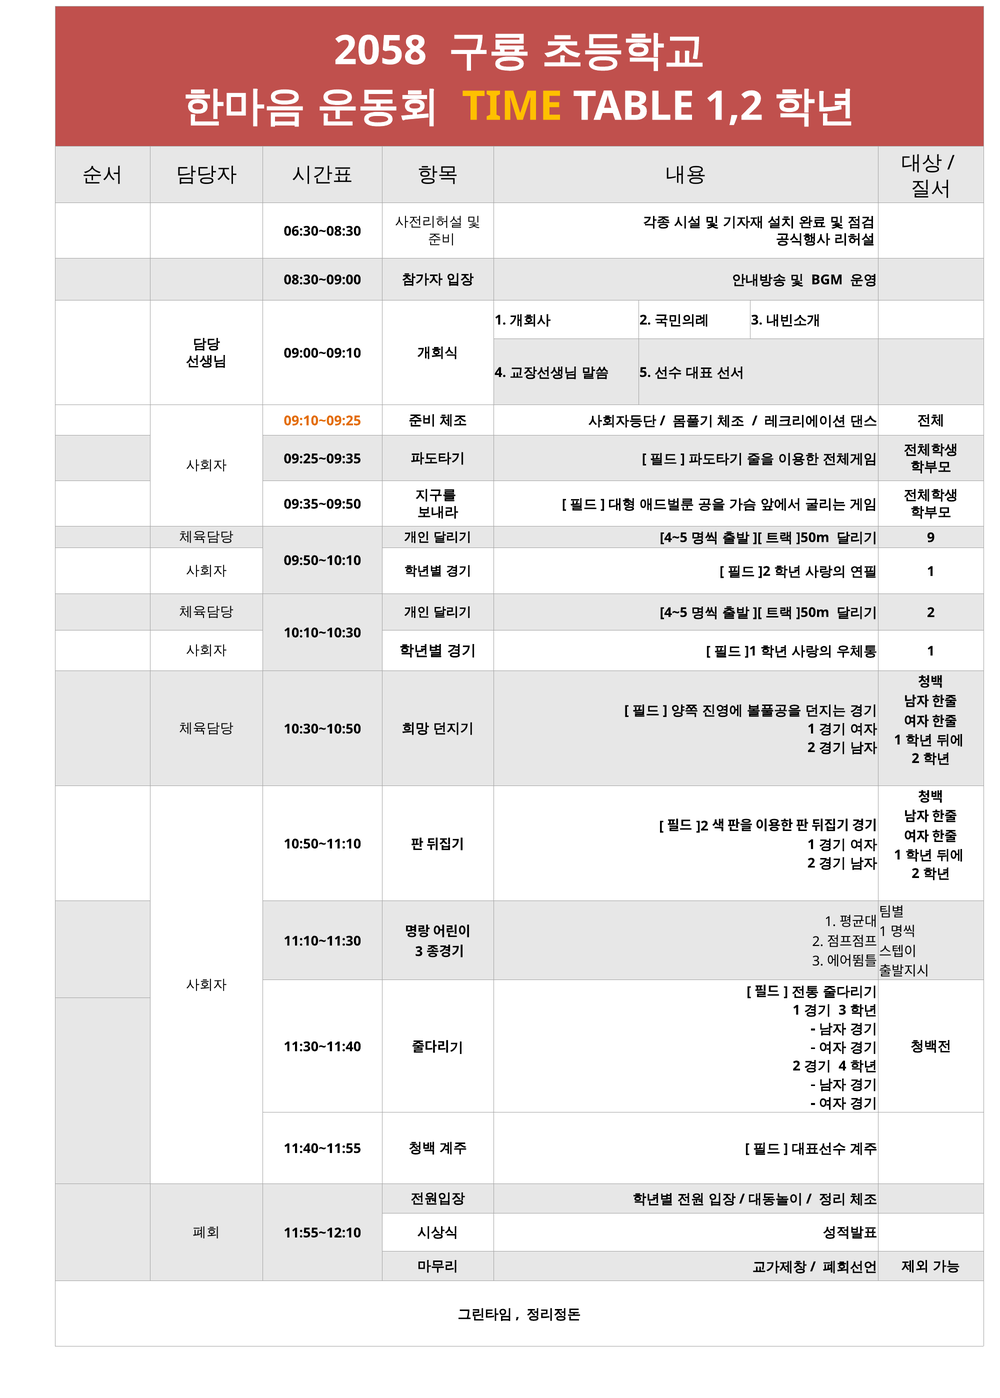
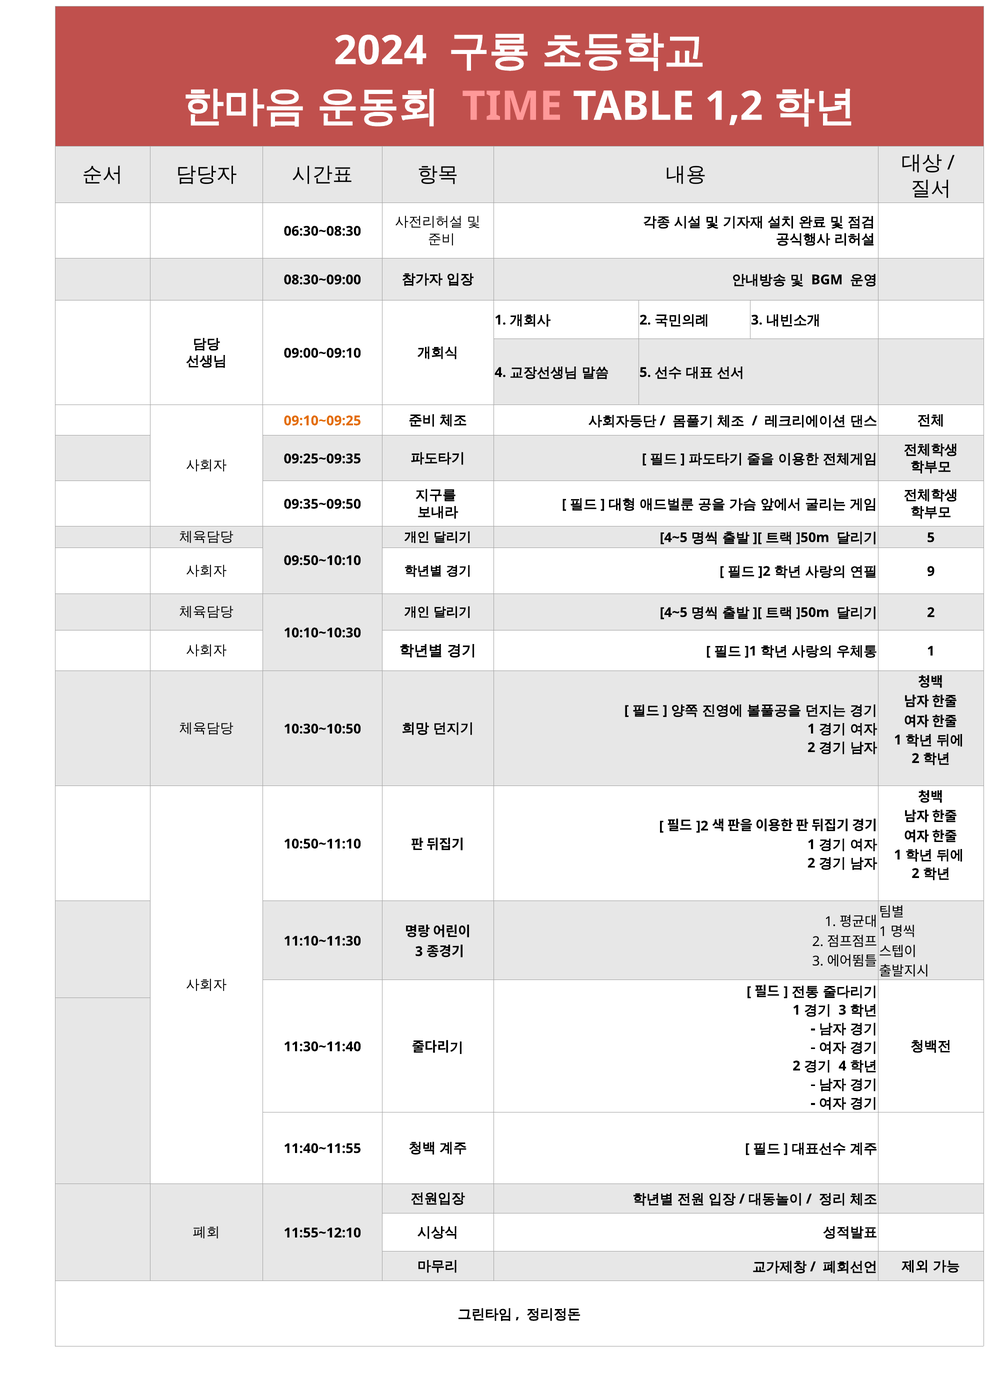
2058: 2058 -> 2024
TIME colour: yellow -> pink
9 at (931, 537): 9 -> 5
1 at (931, 571): 1 -> 9
